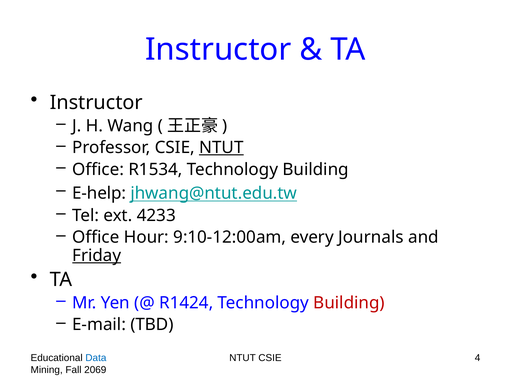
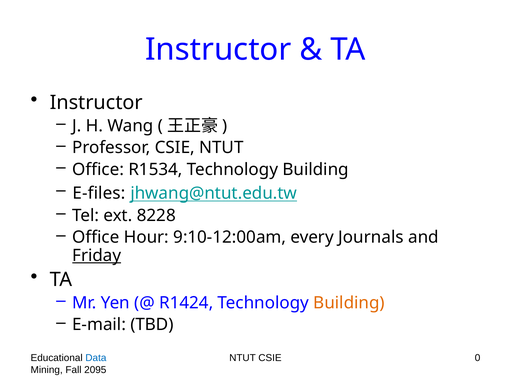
NTUT at (221, 148) underline: present -> none
E-help: E-help -> E-files
4233: 4233 -> 8228
Building at (349, 303) colour: red -> orange
4: 4 -> 0
2069: 2069 -> 2095
